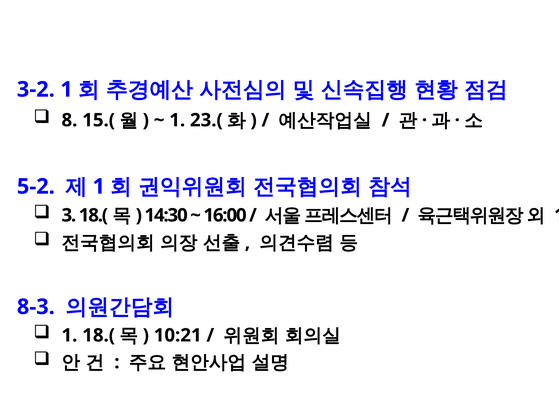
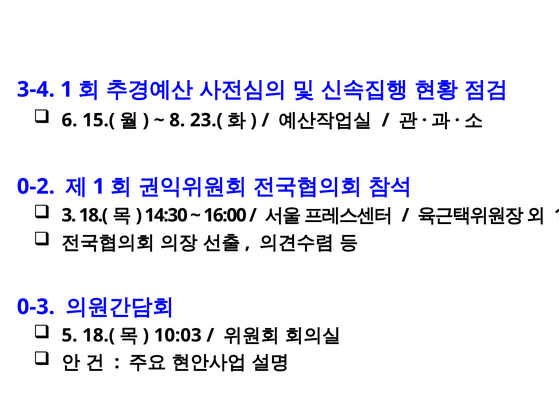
3-2: 3-2 -> 3-4
8: 8 -> 6
1 at (177, 120): 1 -> 8
5-2: 5-2 -> 0-2
8-3: 8-3 -> 0-3
1 at (69, 336): 1 -> 5
10:21: 10:21 -> 10:03
